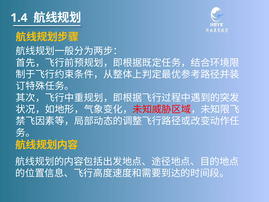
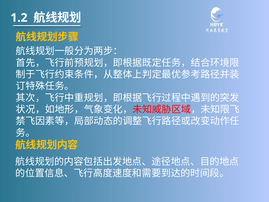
1.4: 1.4 -> 1.2
